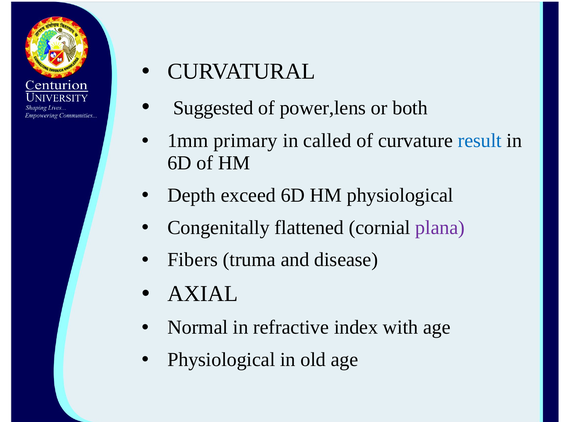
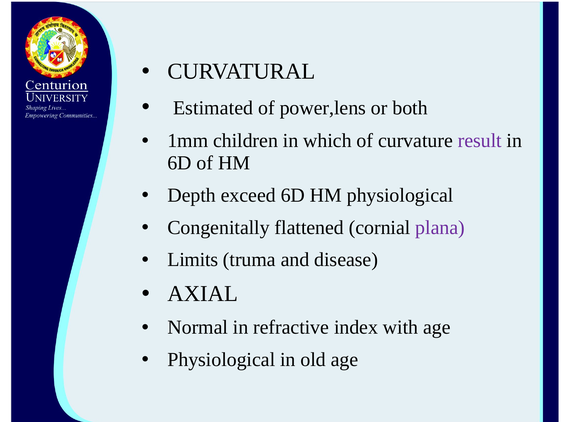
Suggested: Suggested -> Estimated
primary: primary -> children
called: called -> which
result colour: blue -> purple
Fibers: Fibers -> Limits
